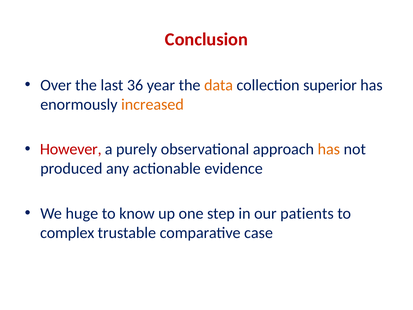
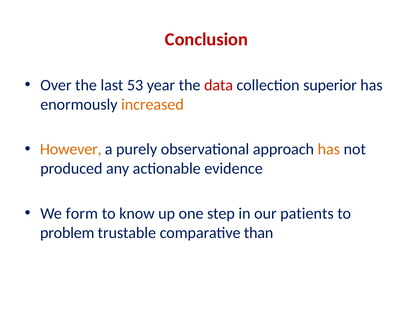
36: 36 -> 53
data colour: orange -> red
However colour: red -> orange
huge: huge -> form
complex: complex -> problem
case: case -> than
